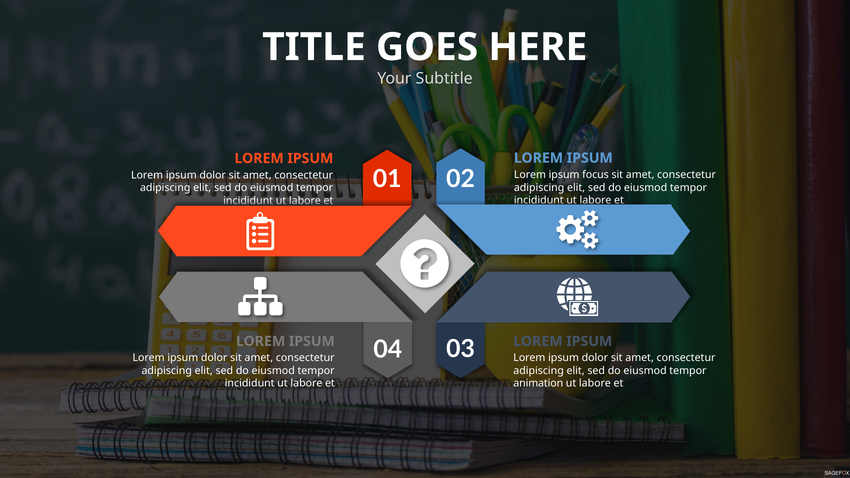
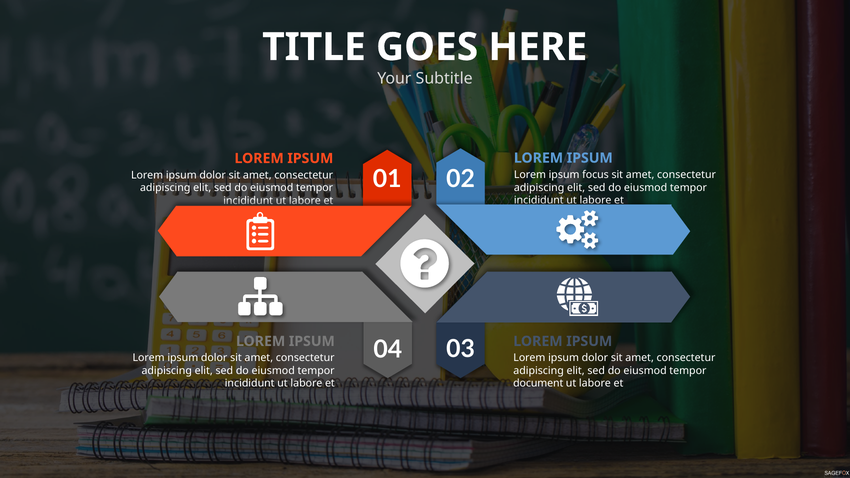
animation: animation -> document
